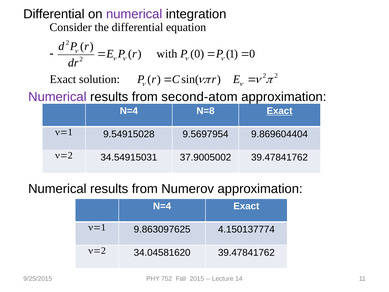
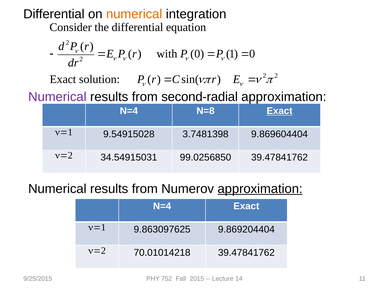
numerical at (134, 14) colour: purple -> orange
second-atom: second-atom -> second-radial
9.5697954: 9.5697954 -> 3.7481398
37.9005002: 37.9005002 -> 99.0256850
approximation at (260, 189) underline: none -> present
4.150137774: 4.150137774 -> 9.869204404
34.04581620: 34.04581620 -> 70.01014218
